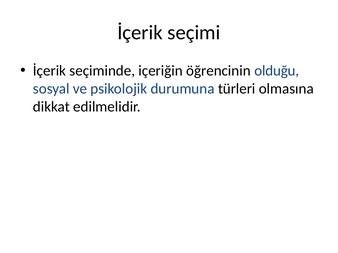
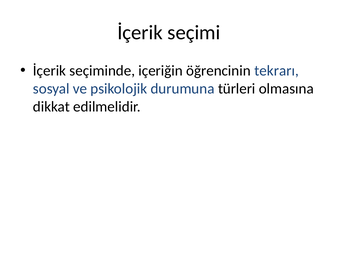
olduğu: olduğu -> tekrarı
